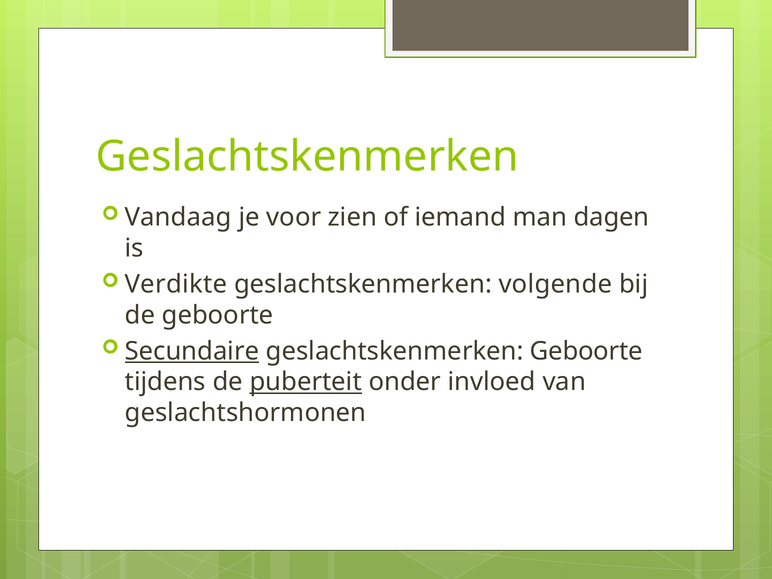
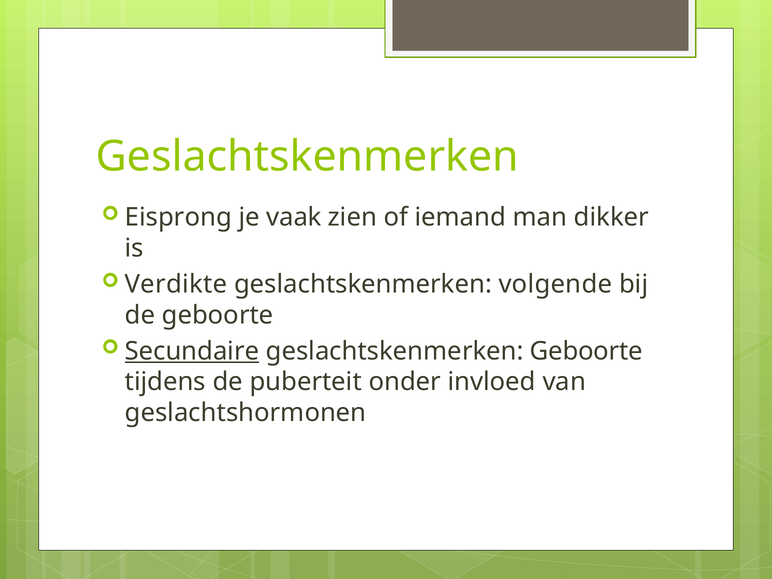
Vandaag: Vandaag -> Eisprong
voor: voor -> vaak
dagen: dagen -> dikker
puberteit underline: present -> none
